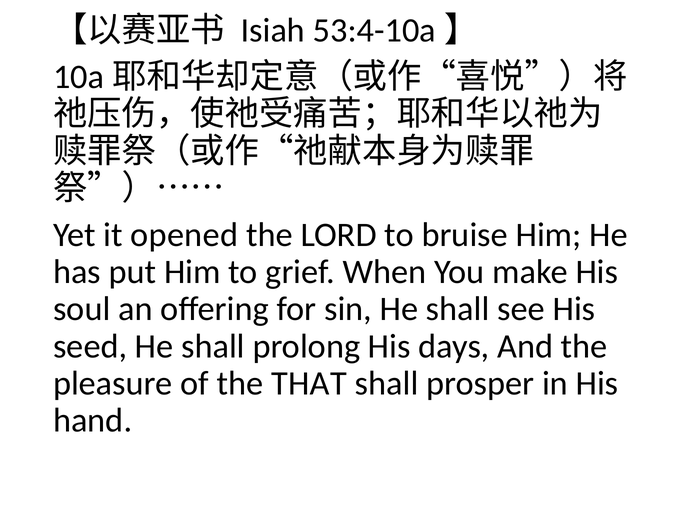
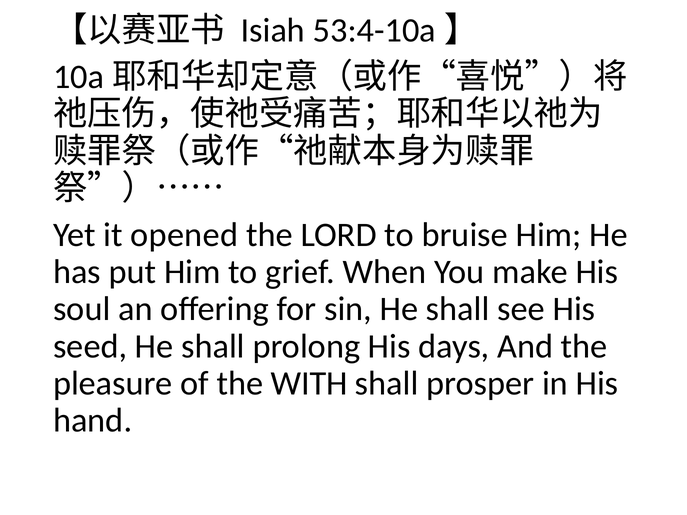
THAT: THAT -> WITH
